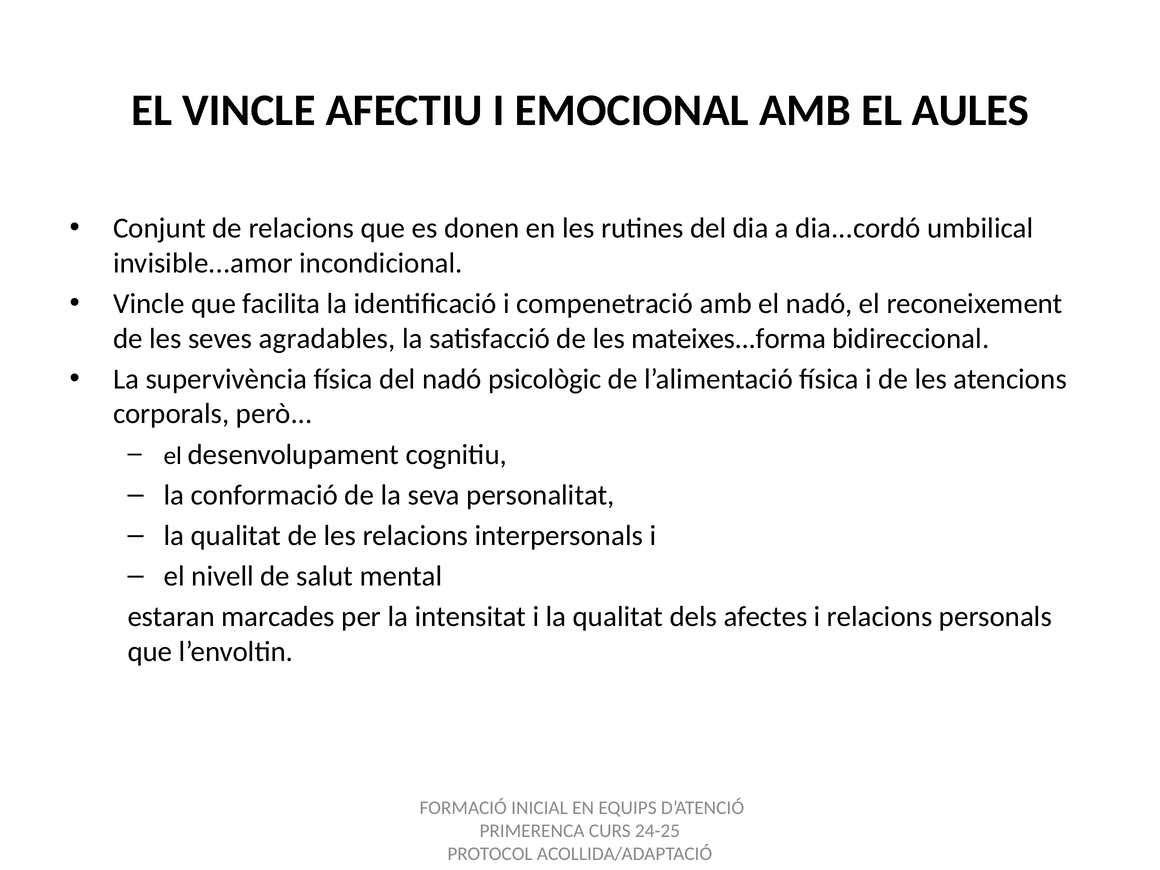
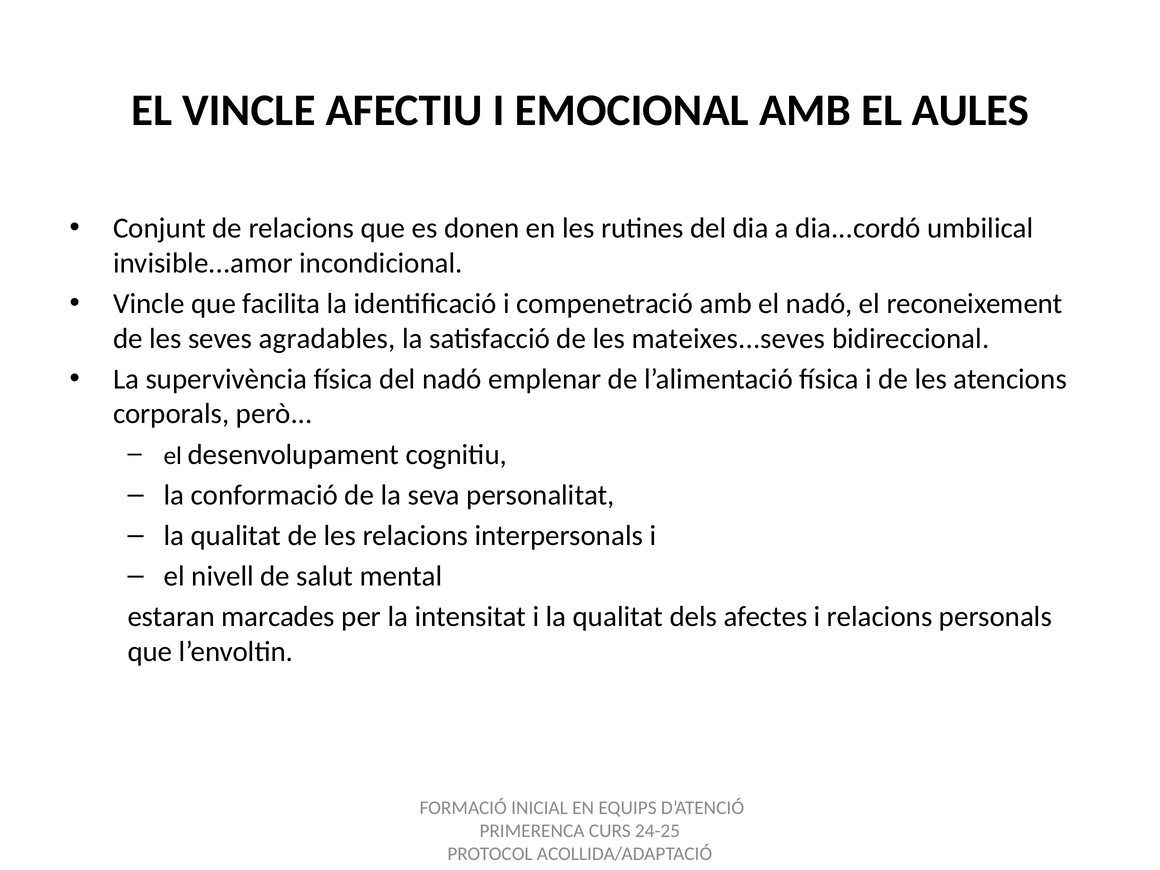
mateixes...forma: mateixes...forma -> mateixes...seves
psicològic: psicològic -> emplenar
